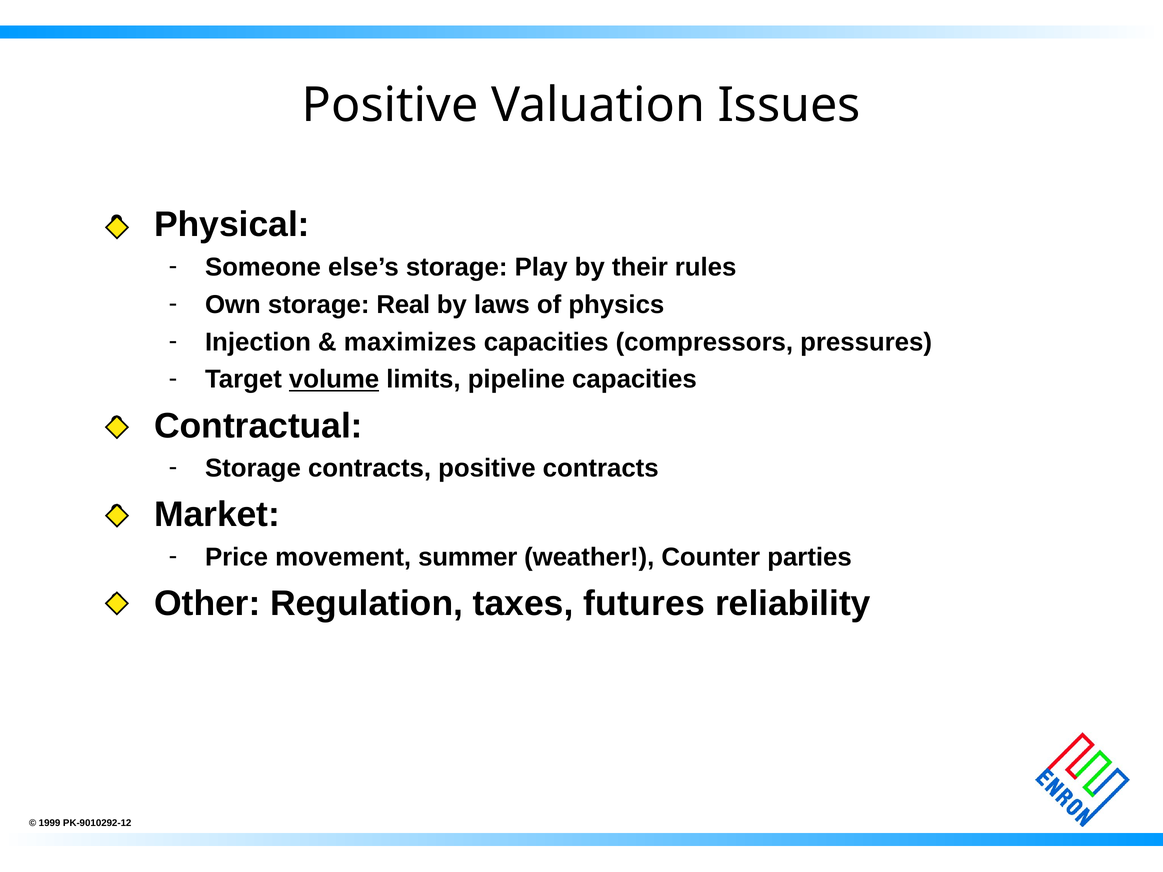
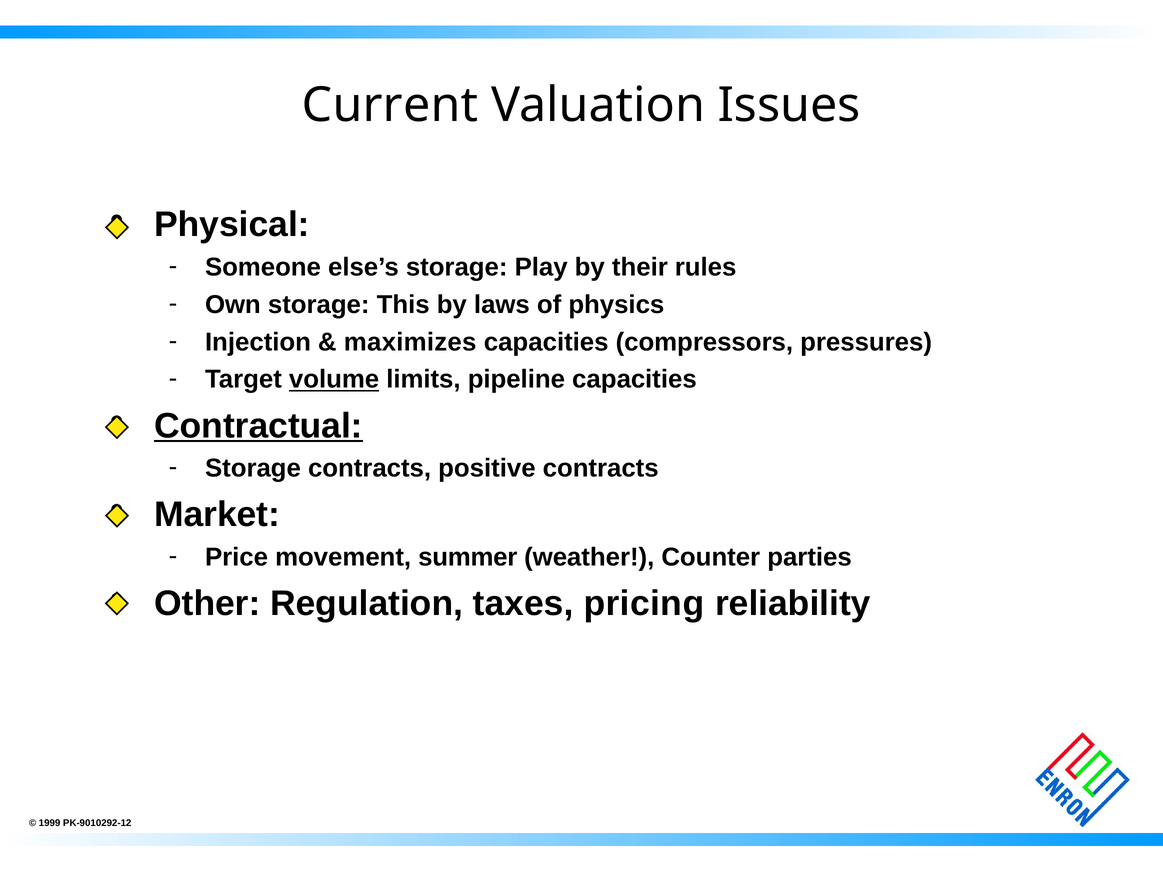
Positive at (390, 105): Positive -> Current
Real: Real -> This
Contractual underline: none -> present
futures: futures -> pricing
